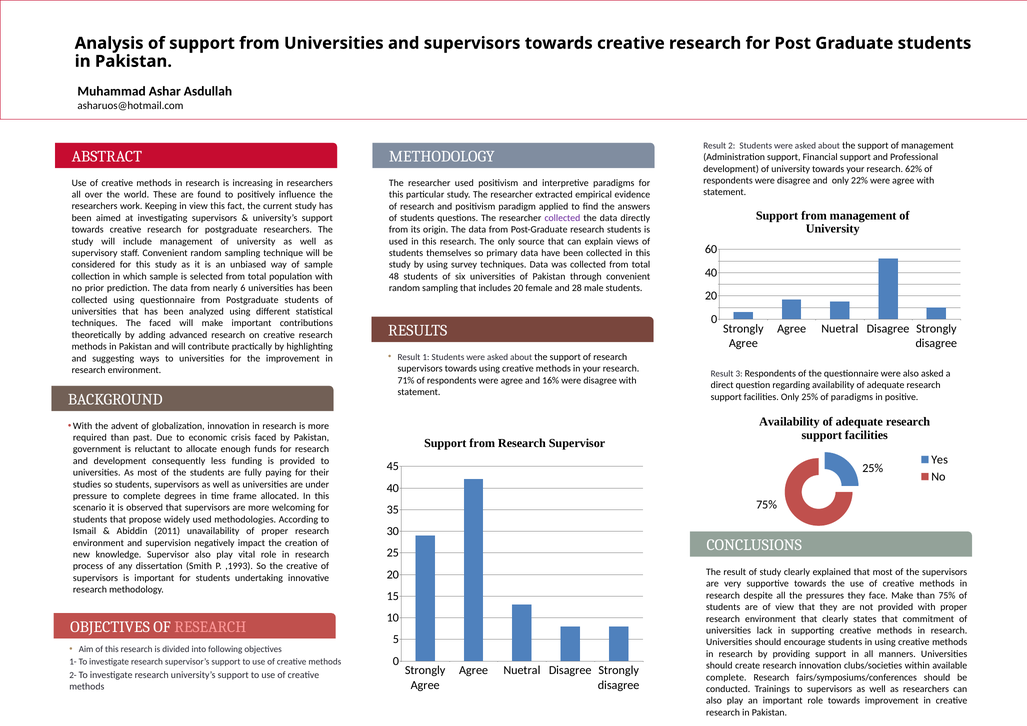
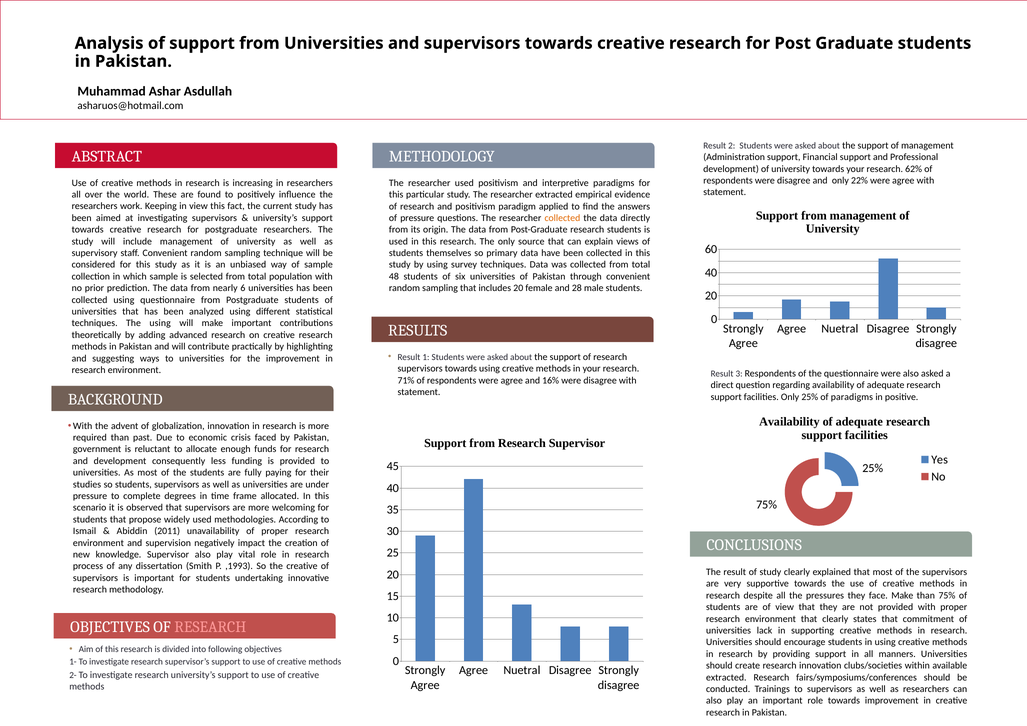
students at (417, 218): students -> pressure
collected at (562, 218) colour: purple -> orange
The faced: faced -> using
complete at (726, 678): complete -> extracted
